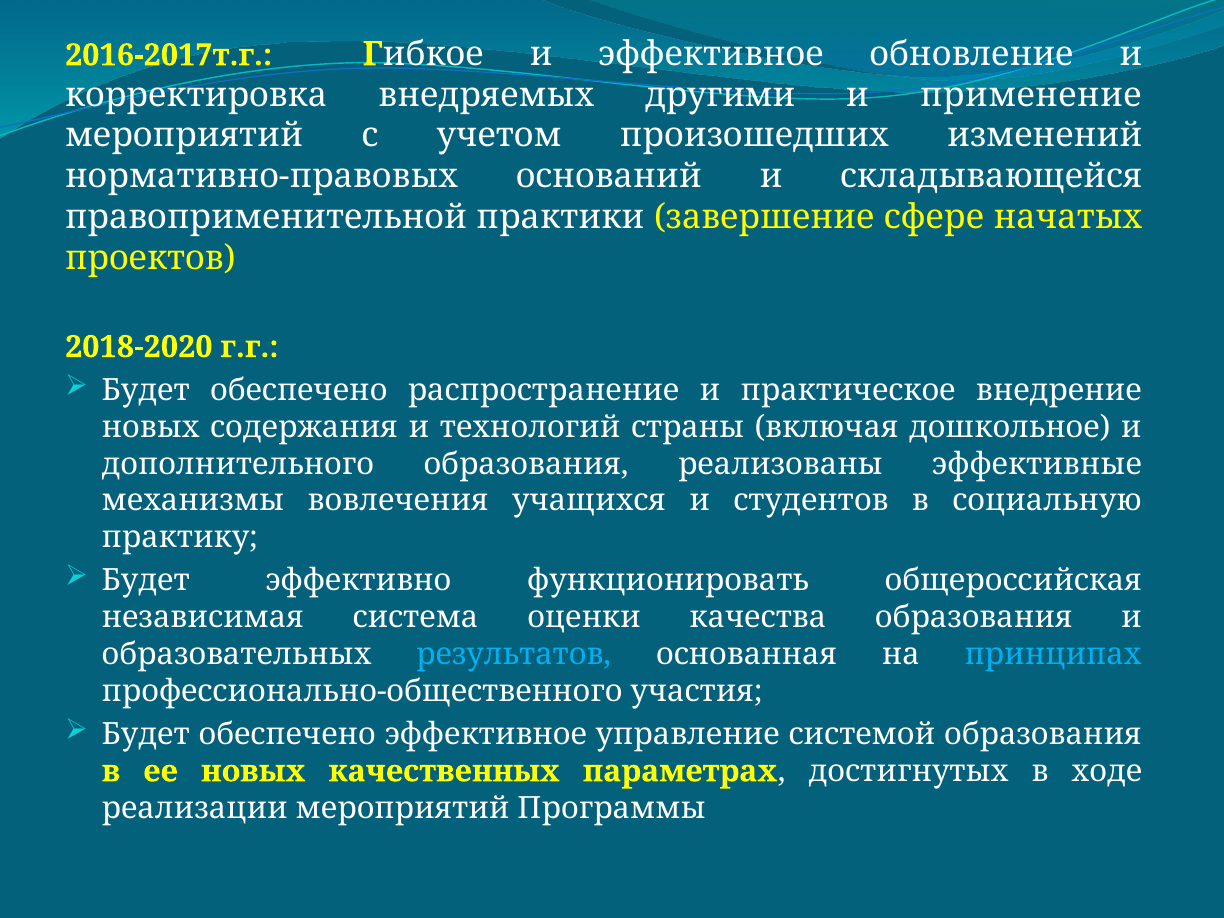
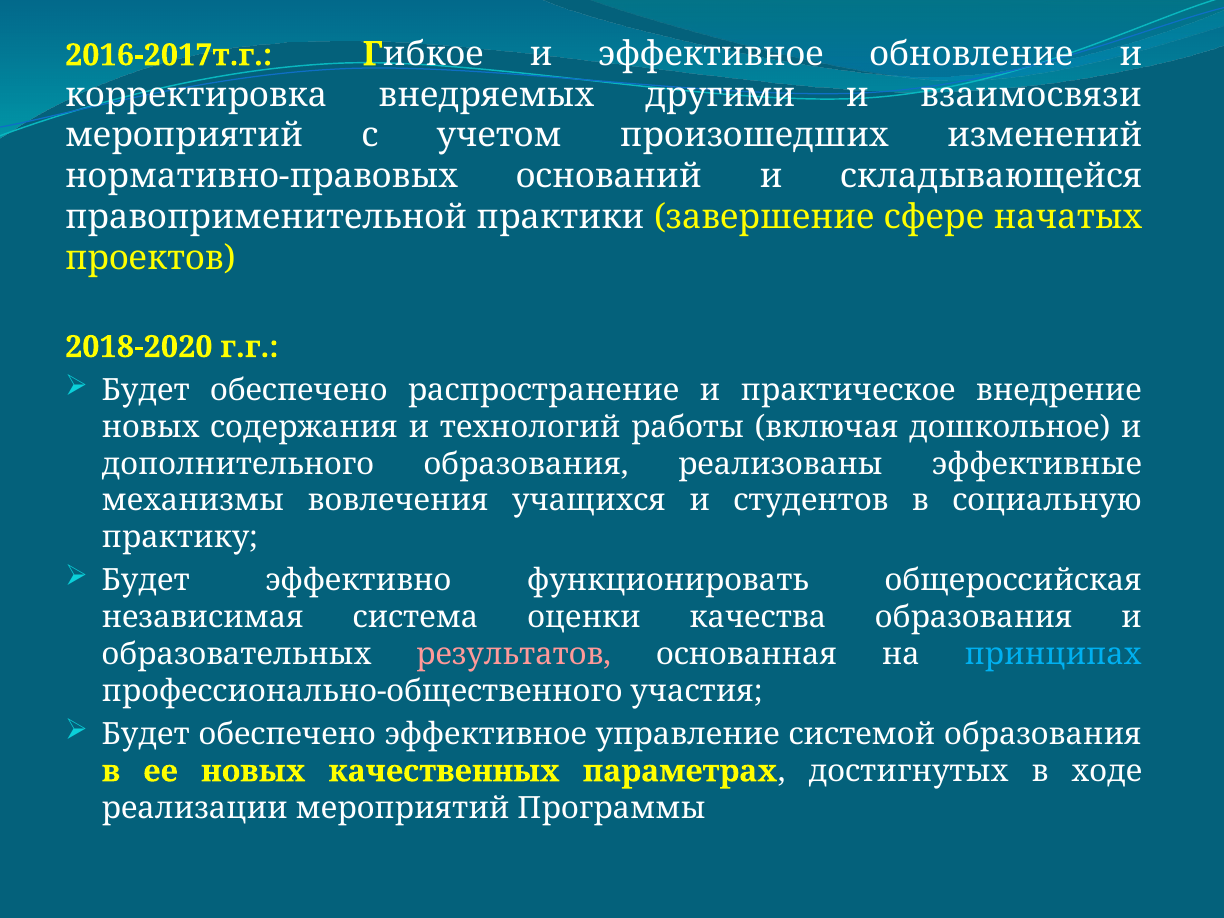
применение: применение -> взаимосвязи
страны: страны -> работы
результатов colour: light blue -> pink
